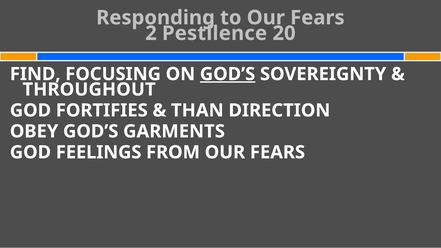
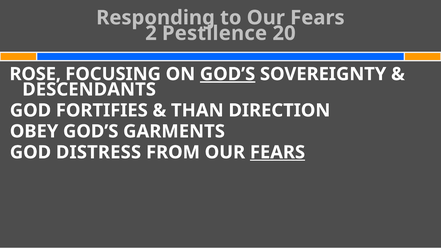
FIND: FIND -> ROSE
THROUGHOUT: THROUGHOUT -> DESCENDANTS
FEELINGS: FEELINGS -> DISTRESS
FEARS at (277, 152) underline: none -> present
